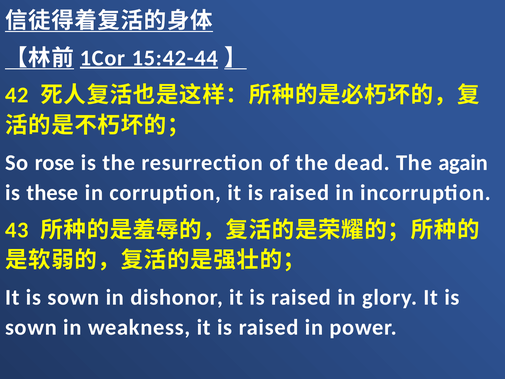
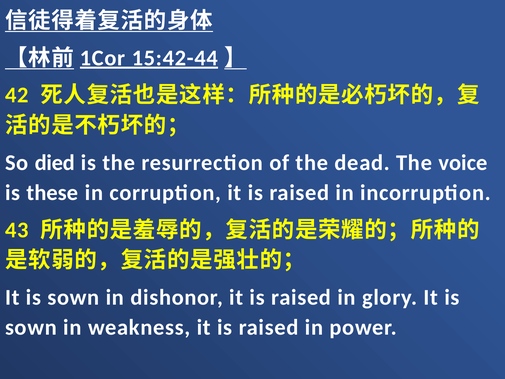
rose: rose -> died
again: again -> voice
